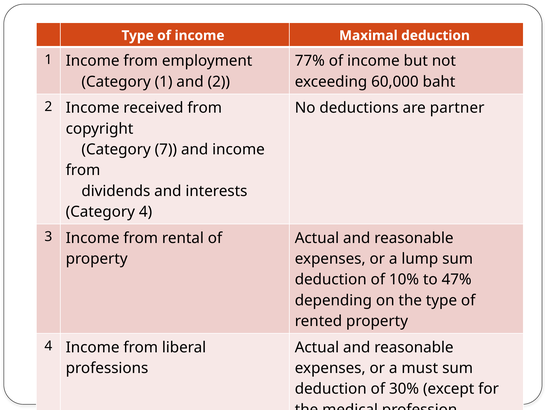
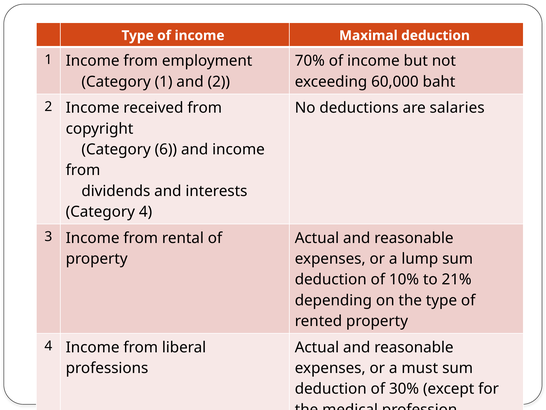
77%: 77% -> 70%
partner: partner -> salaries
7: 7 -> 6
47%: 47% -> 21%
